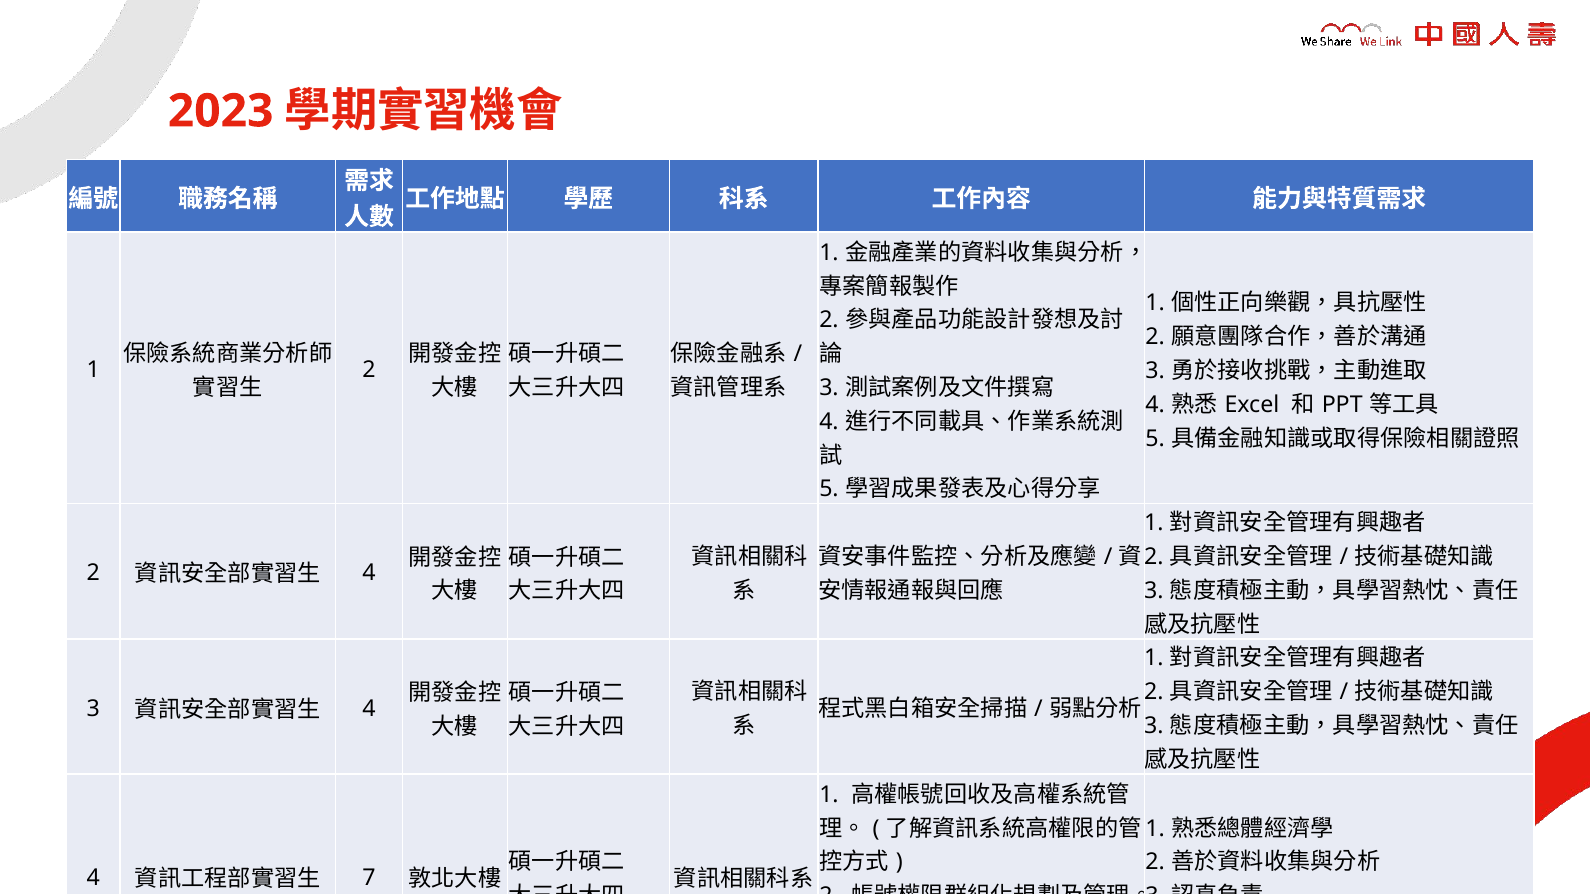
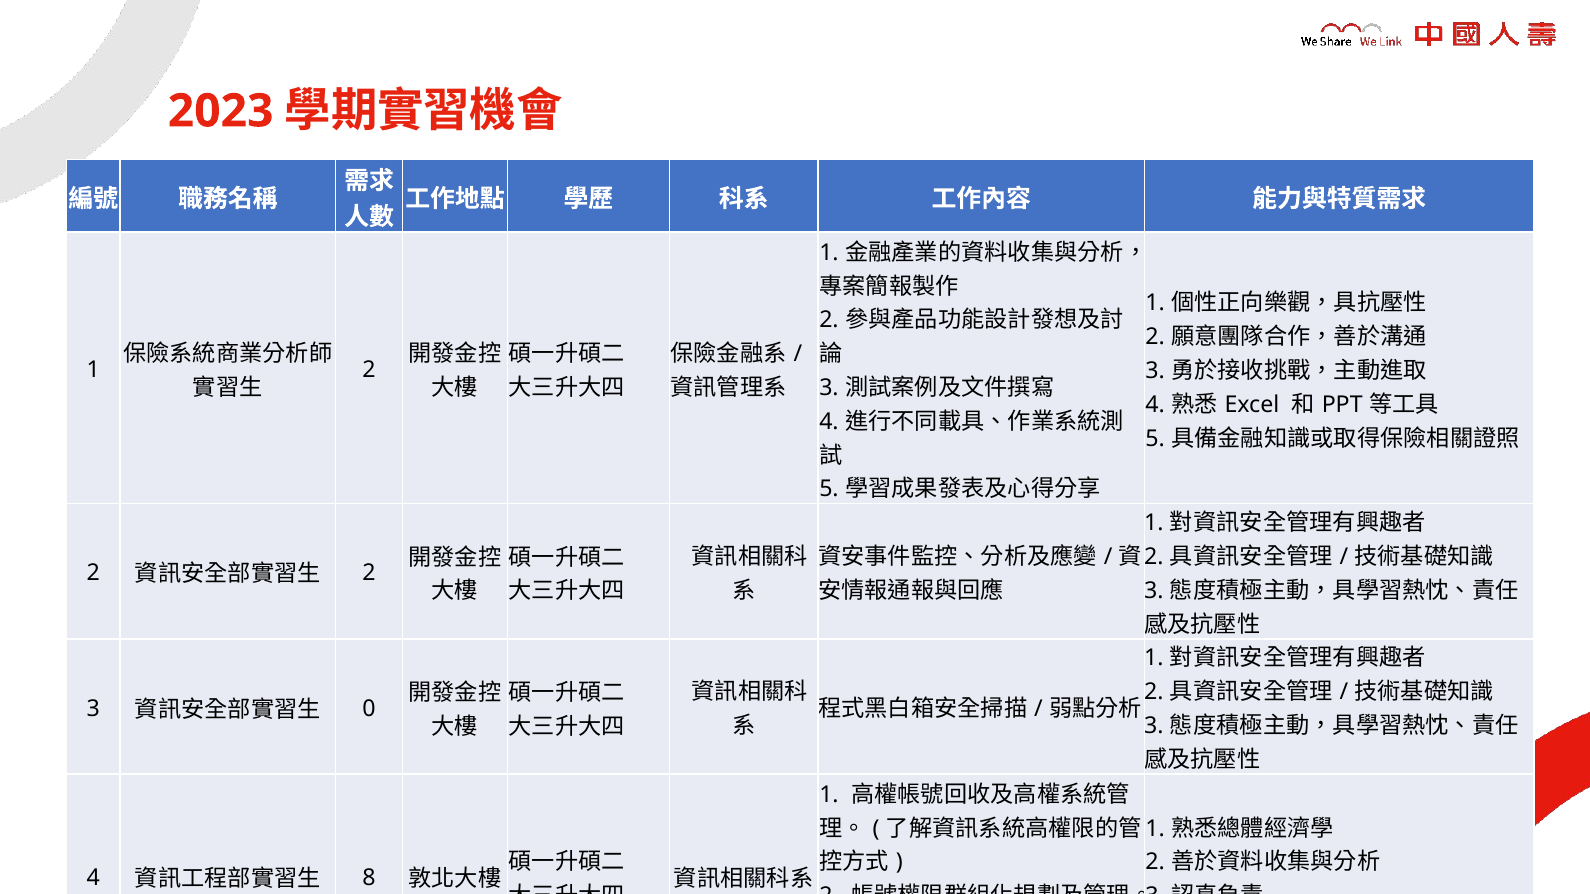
4 at (369, 573): 4 -> 2
4 at (369, 709): 4 -> 0
7: 7 -> 8
